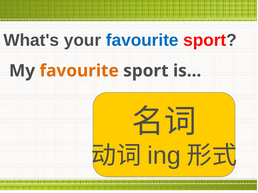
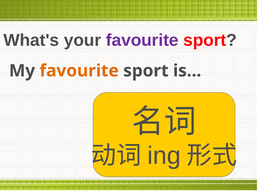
favourite at (142, 40) colour: blue -> purple
